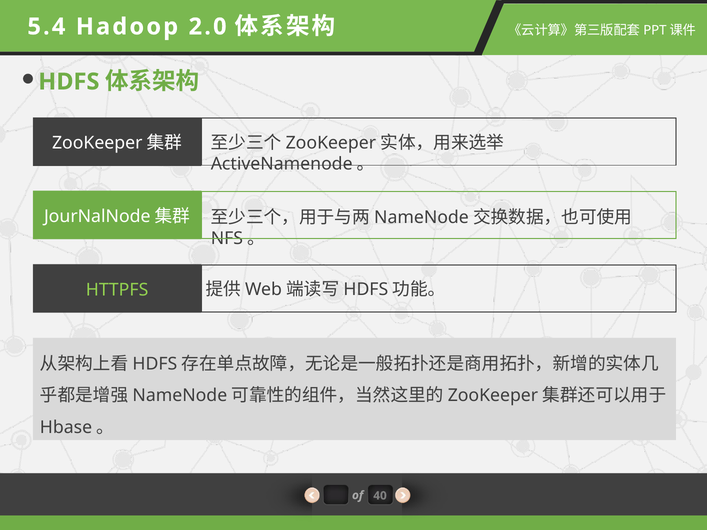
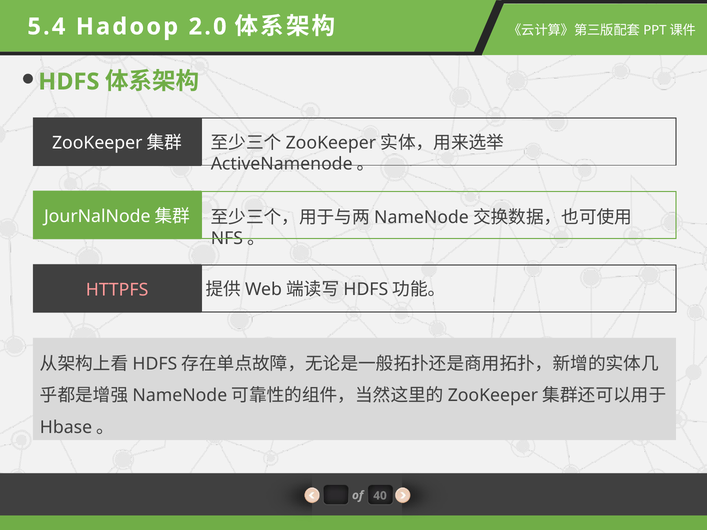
HTTPFS colour: light green -> pink
